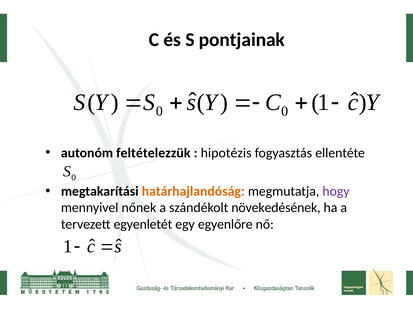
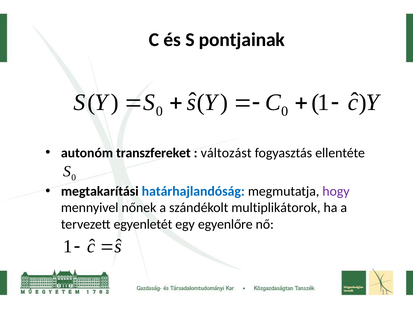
feltételezzük: feltételezzük -> transzfereket
hipotézis: hipotézis -> változást
határhajlandóság colour: orange -> blue
növekedésének: növekedésének -> multiplikátorok
